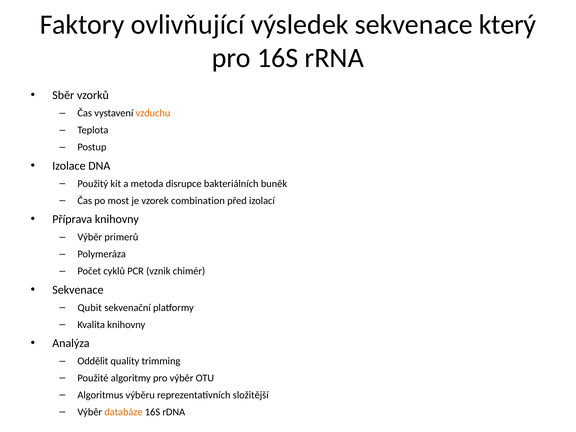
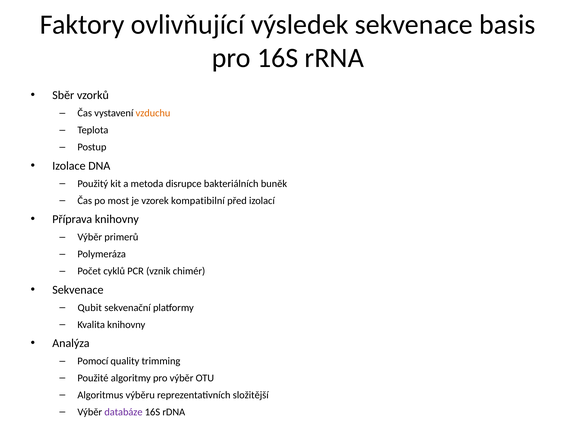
který: který -> basis
combination: combination -> kompatibilní
Oddělit: Oddělit -> Pomocí
databáze colour: orange -> purple
